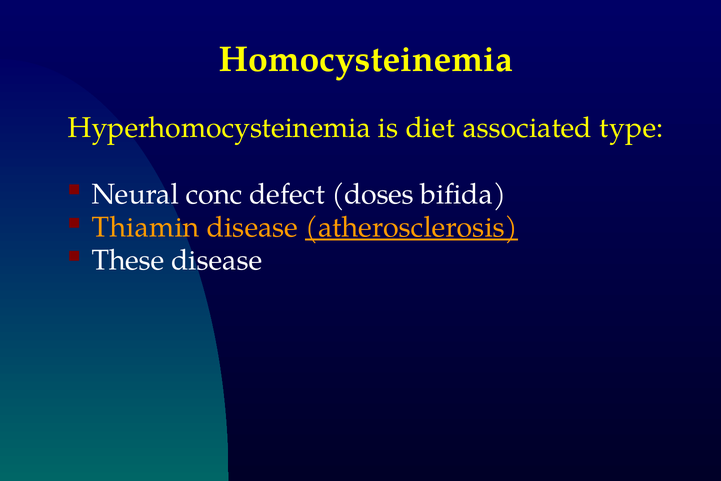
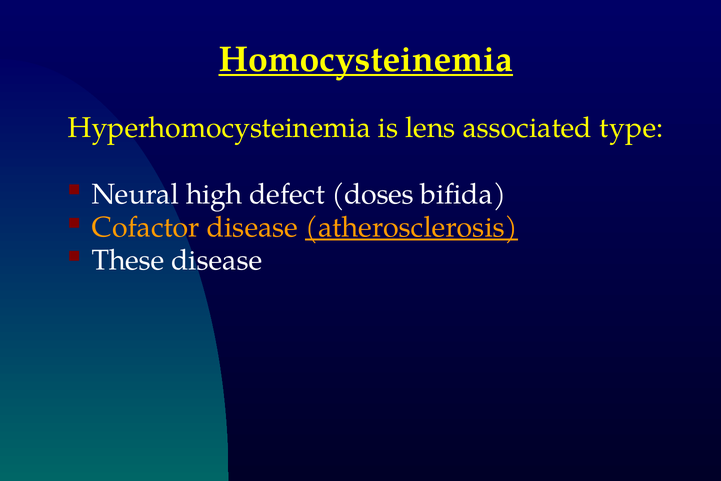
Homocysteinemia underline: none -> present
diet: diet -> lens
conc: conc -> high
Thiamin: Thiamin -> Cofactor
